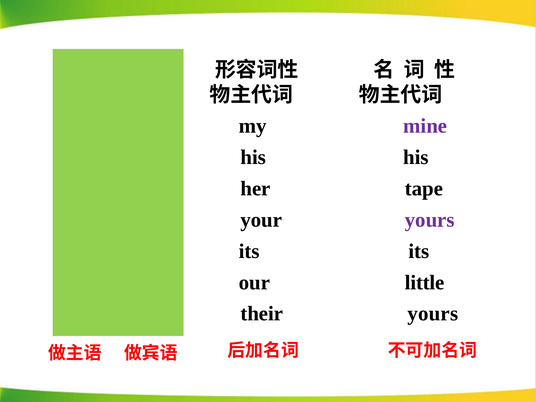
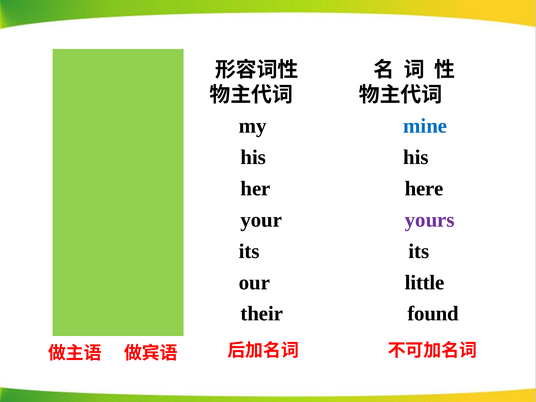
mine colour: purple -> blue
tape: tape -> here
their yours: yours -> found
